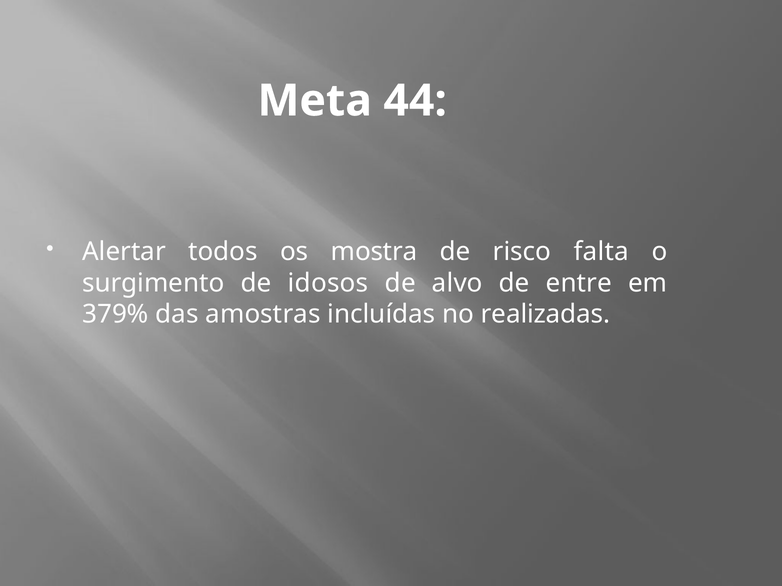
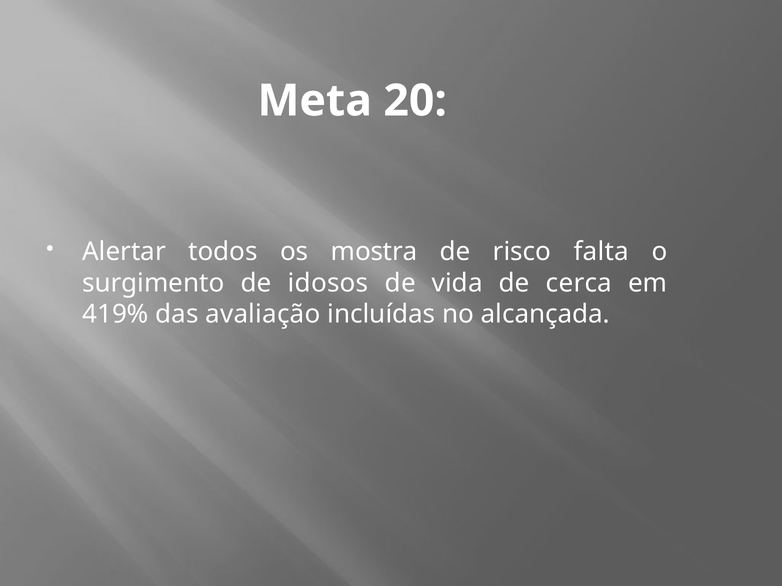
44: 44 -> 20
alvo: alvo -> vida
entre: entre -> cerca
379%: 379% -> 419%
amostras: amostras -> avaliação
realizadas: realizadas -> alcançada
